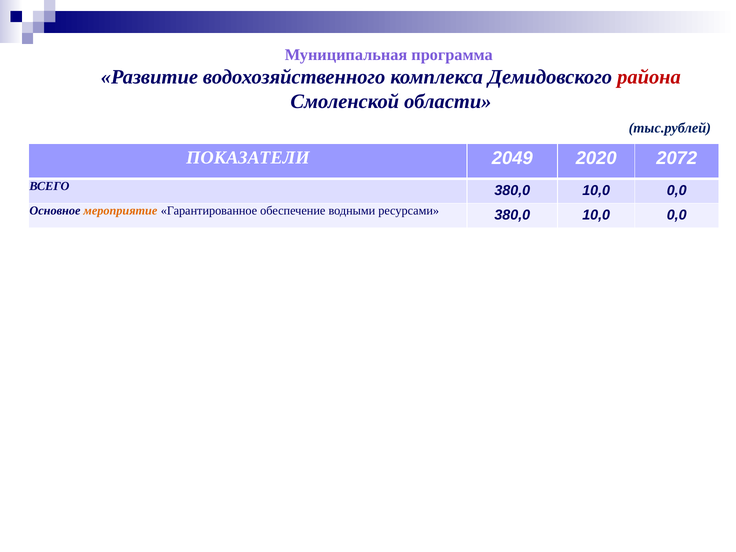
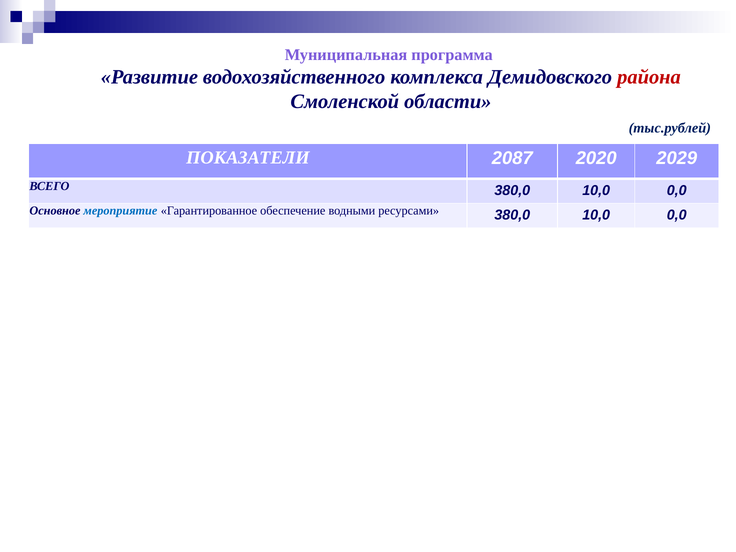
2049: 2049 -> 2087
2072: 2072 -> 2029
мероприятие colour: orange -> blue
